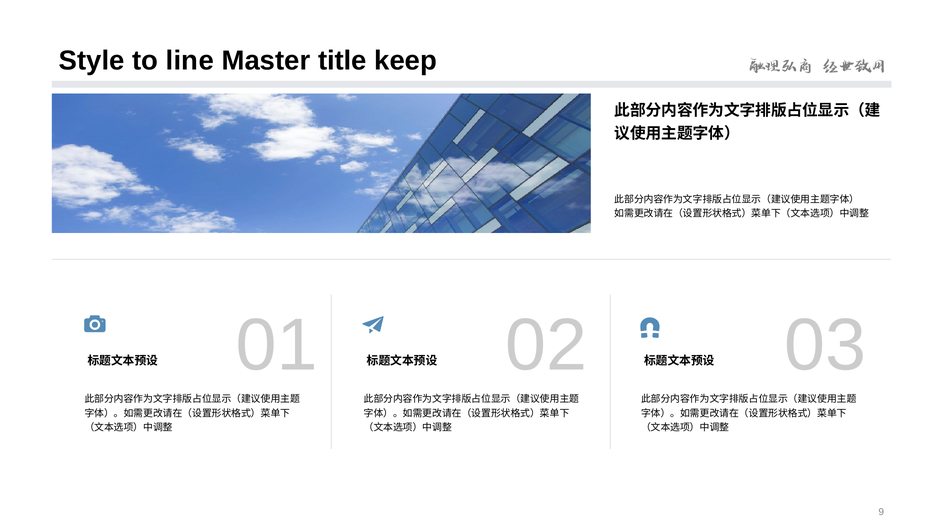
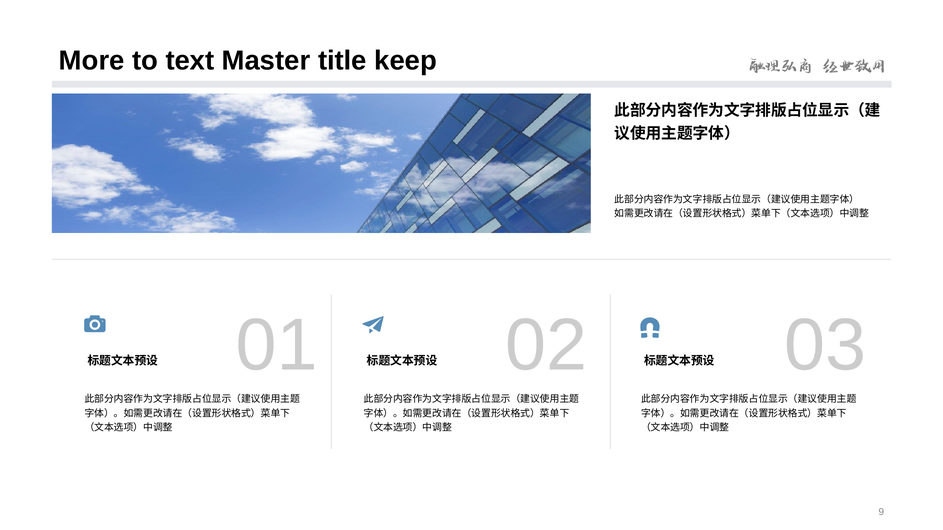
Style: Style -> More
line: line -> text
